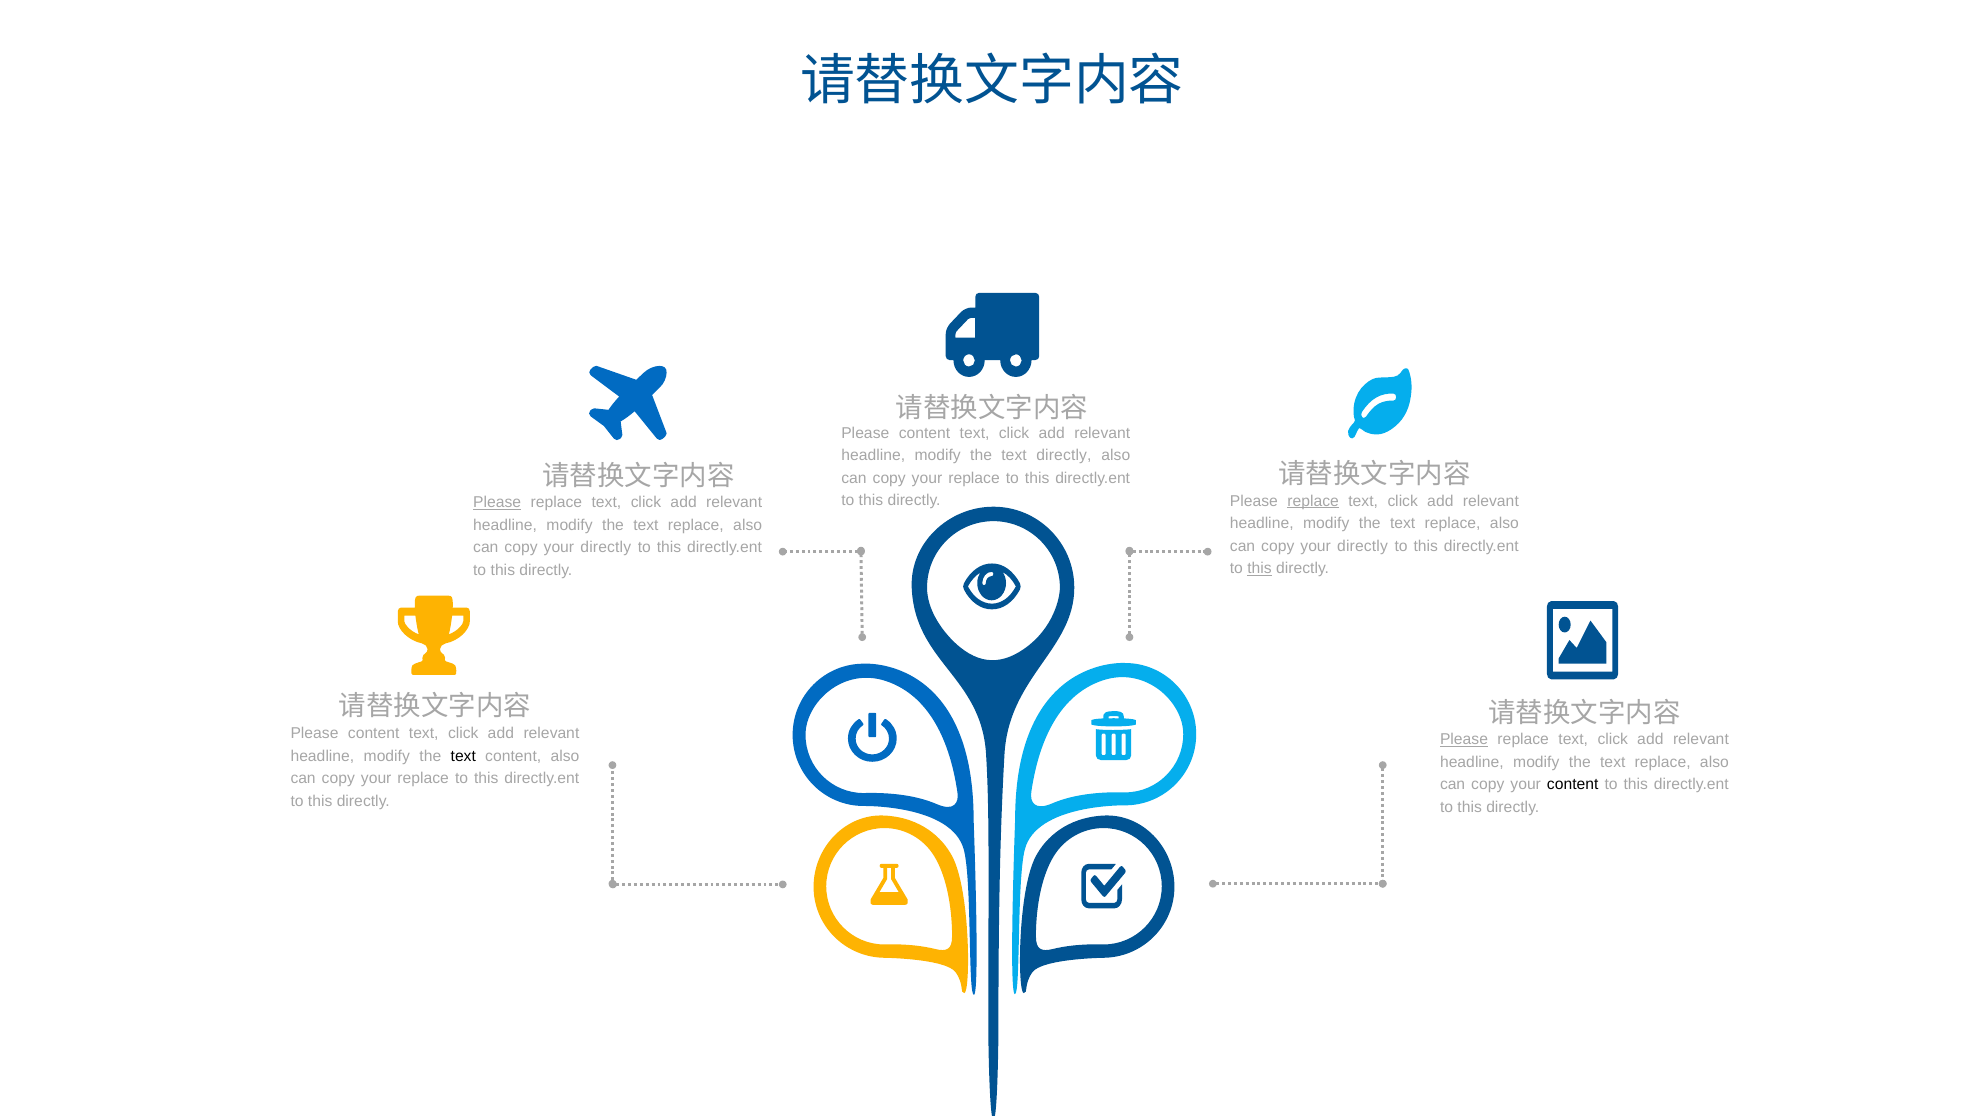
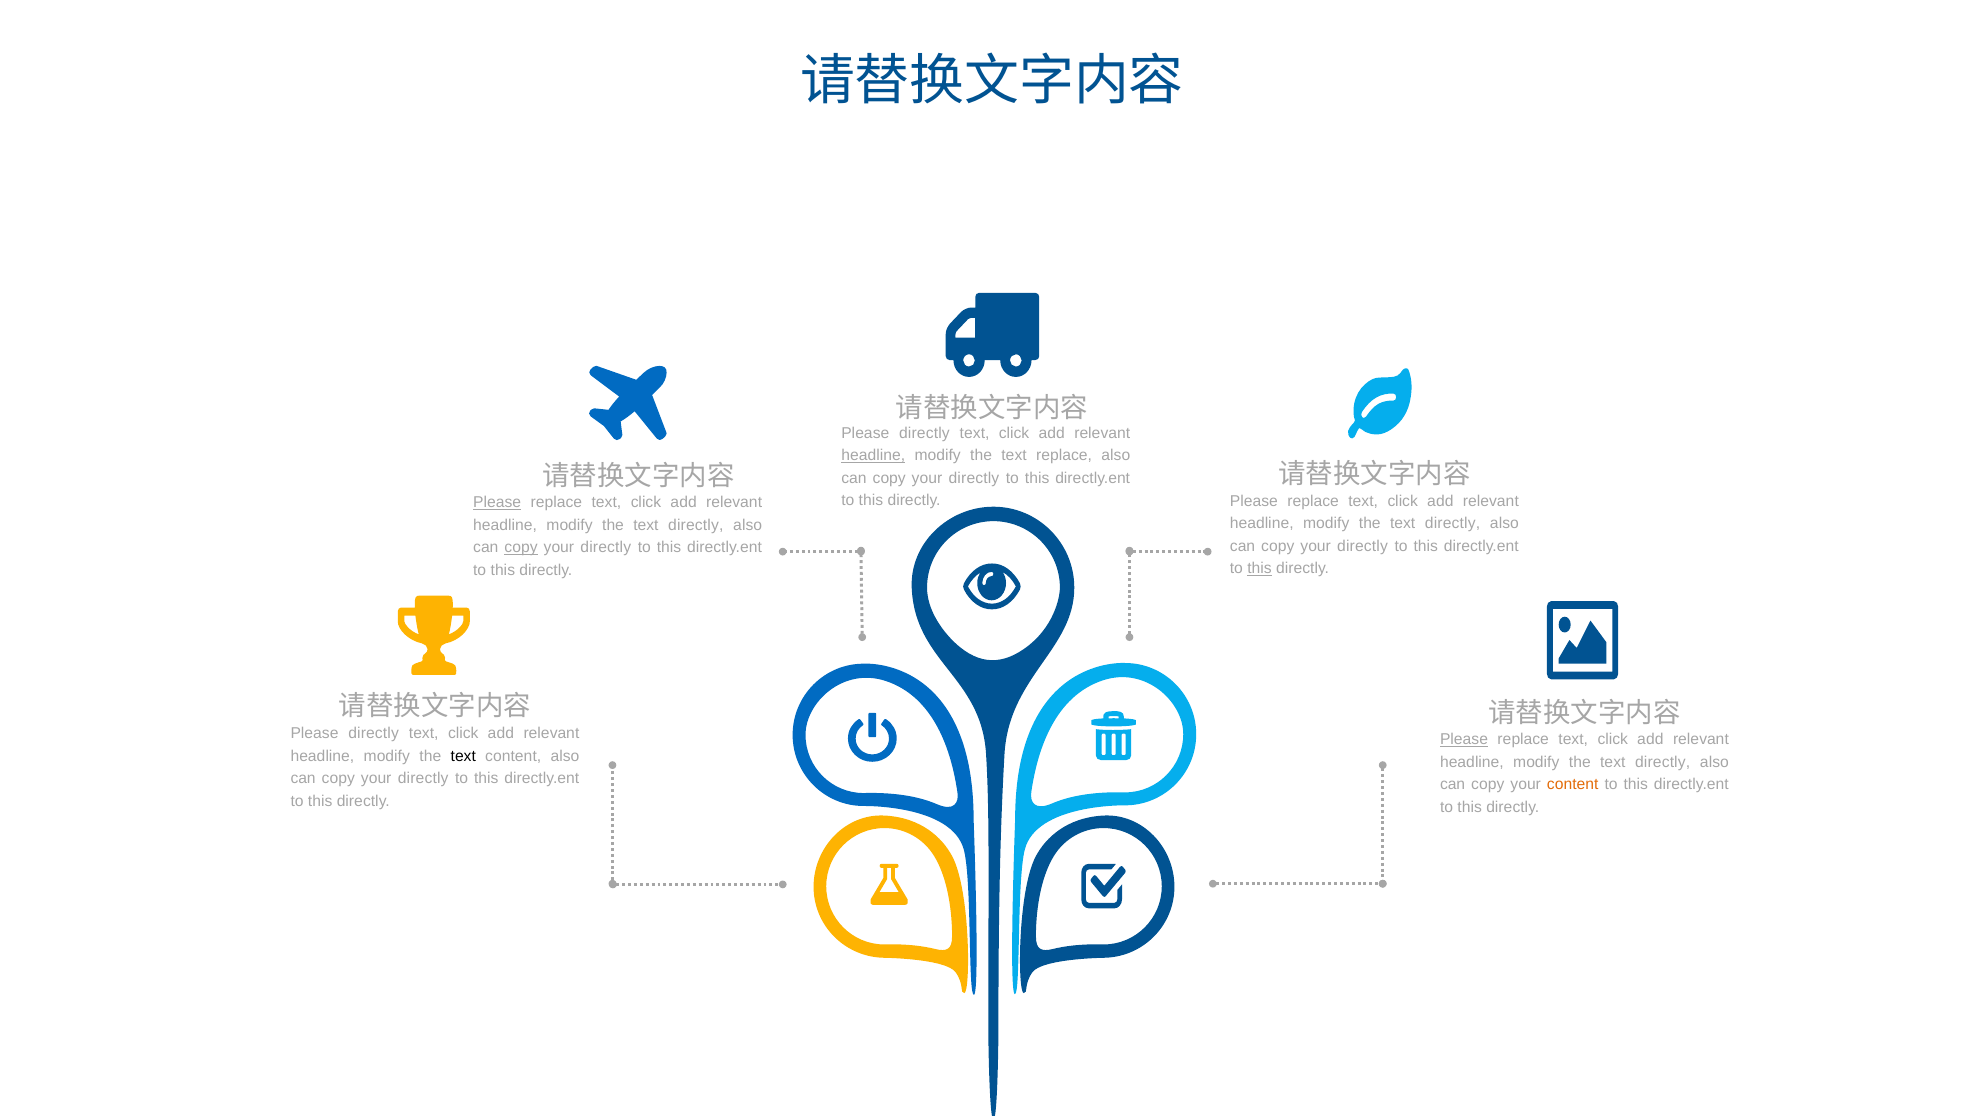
content at (925, 433): content -> directly
headline at (873, 456) underline: none -> present
text directly: directly -> replace
replace at (974, 478): replace -> directly
replace at (1313, 501) underline: present -> none
replace at (1453, 523): replace -> directly
replace at (696, 525): replace -> directly
copy at (521, 548) underline: none -> present
content at (374, 733): content -> directly
replace at (1663, 762): replace -> directly
replace at (423, 778): replace -> directly
content at (1573, 785) colour: black -> orange
